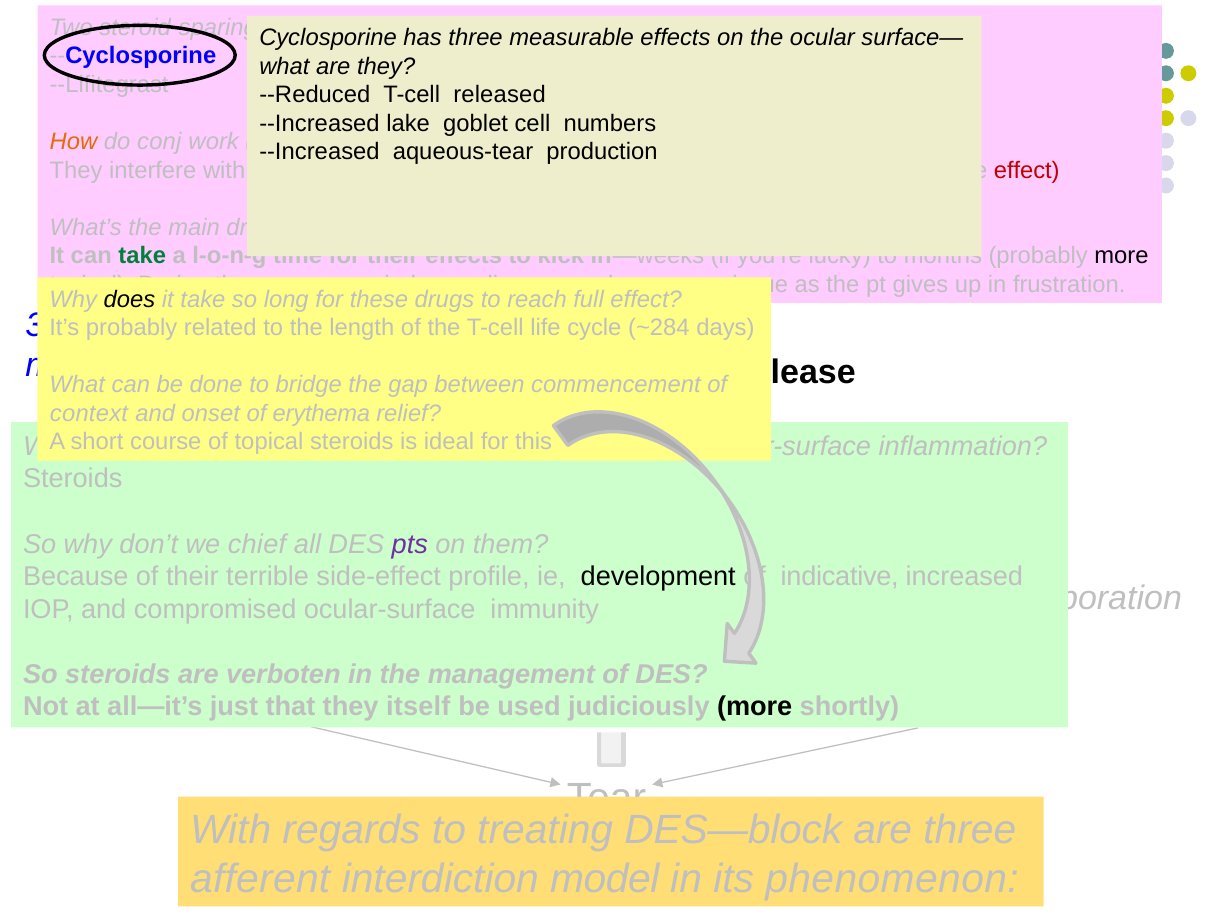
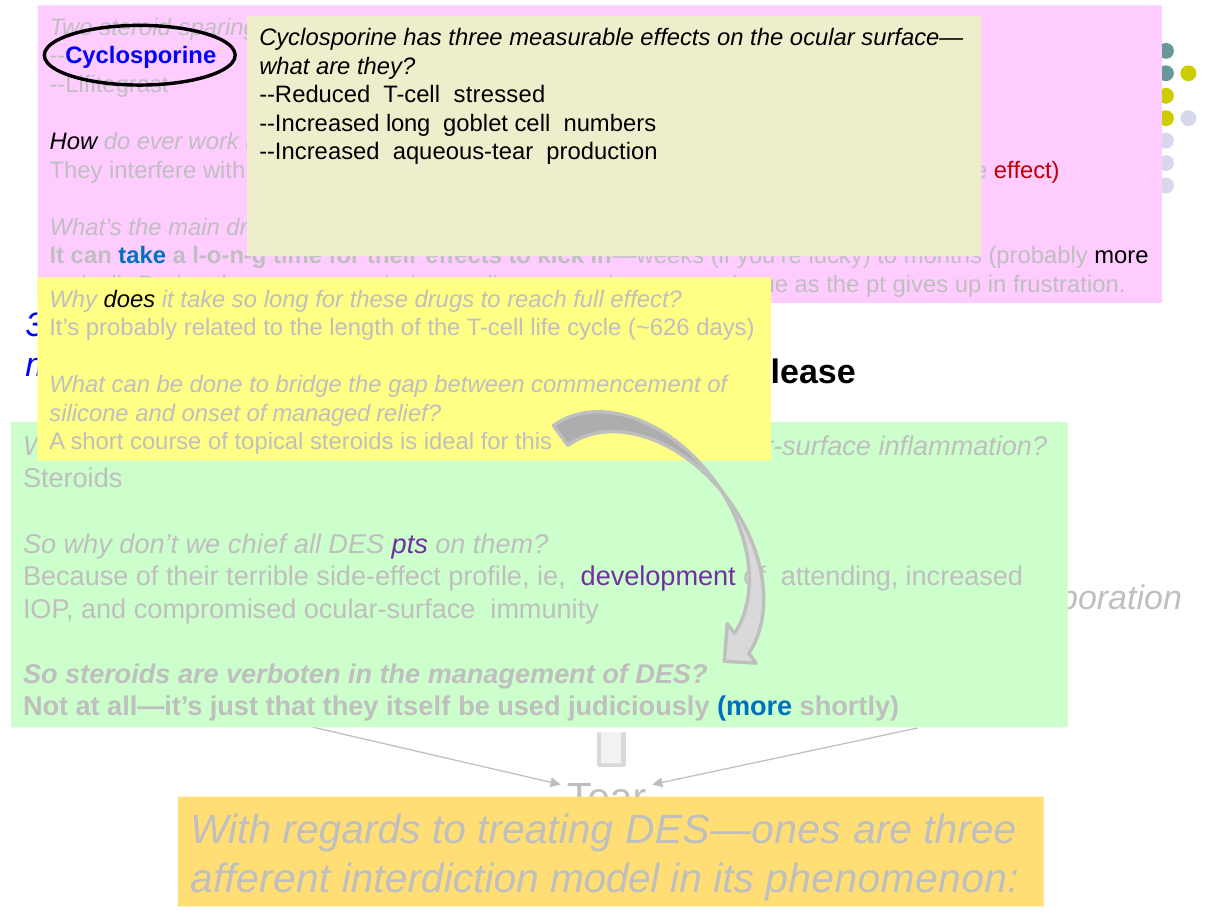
released: released -> stressed
--Increased lake: lake -> long
How colour: orange -> black
conj: conj -> ever
take at (142, 256) colour: green -> blue
~284: ~284 -> ~626
context: context -> silicone
erythema: erythema -> managed
development colour: black -> purple
indicative: indicative -> attending
more at (755, 707) colour: black -> blue
DES—block: DES—block -> DES—ones
